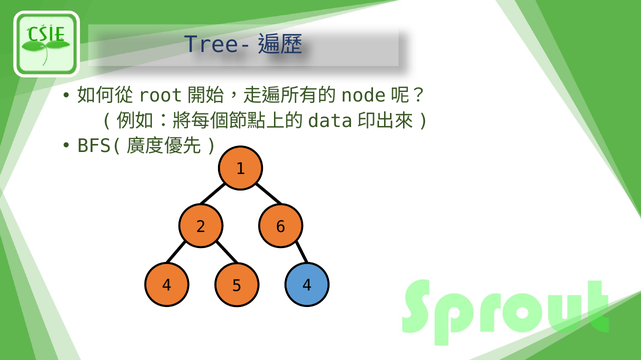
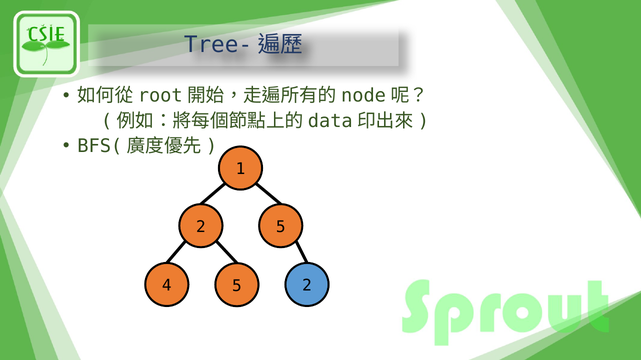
2 6: 6 -> 5
5 4: 4 -> 2
